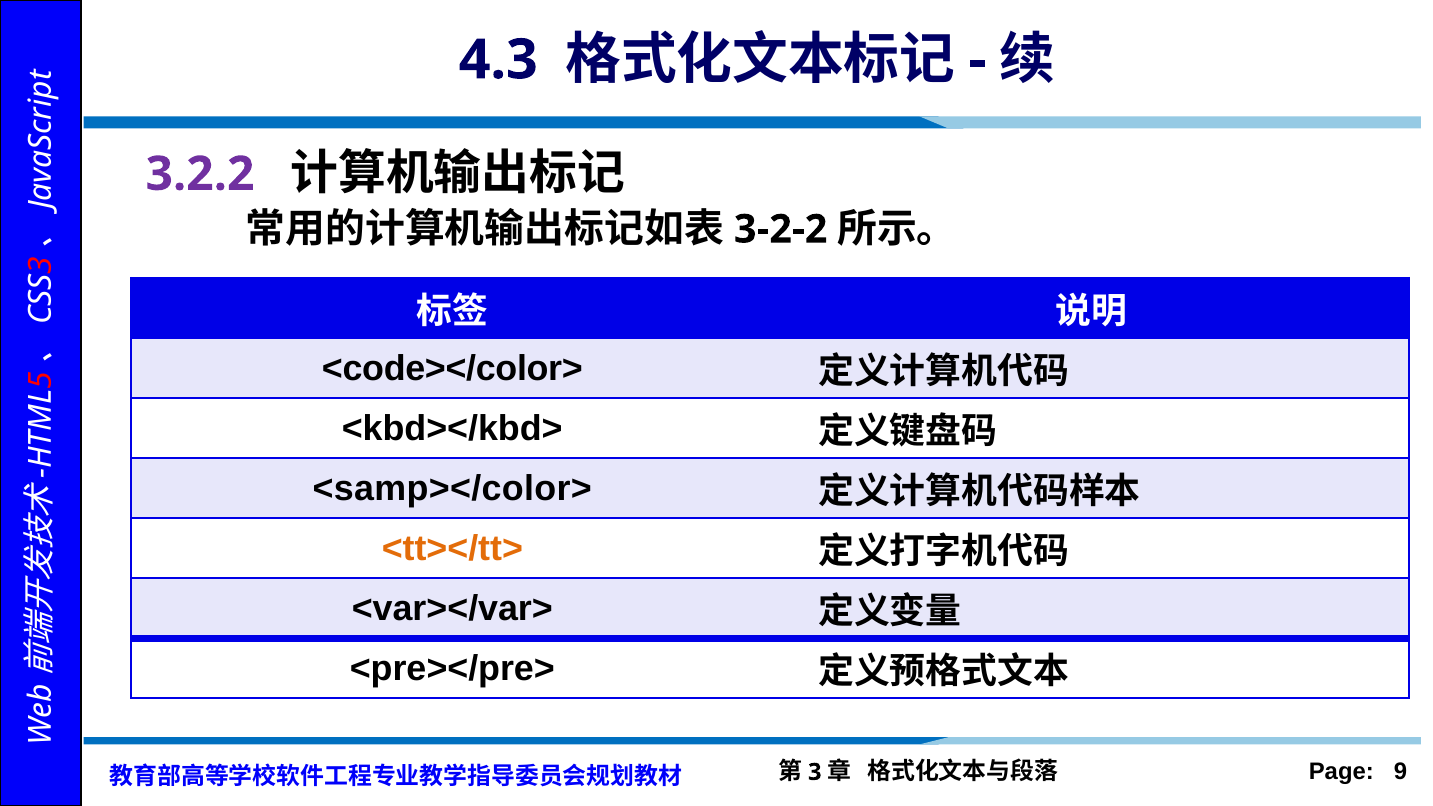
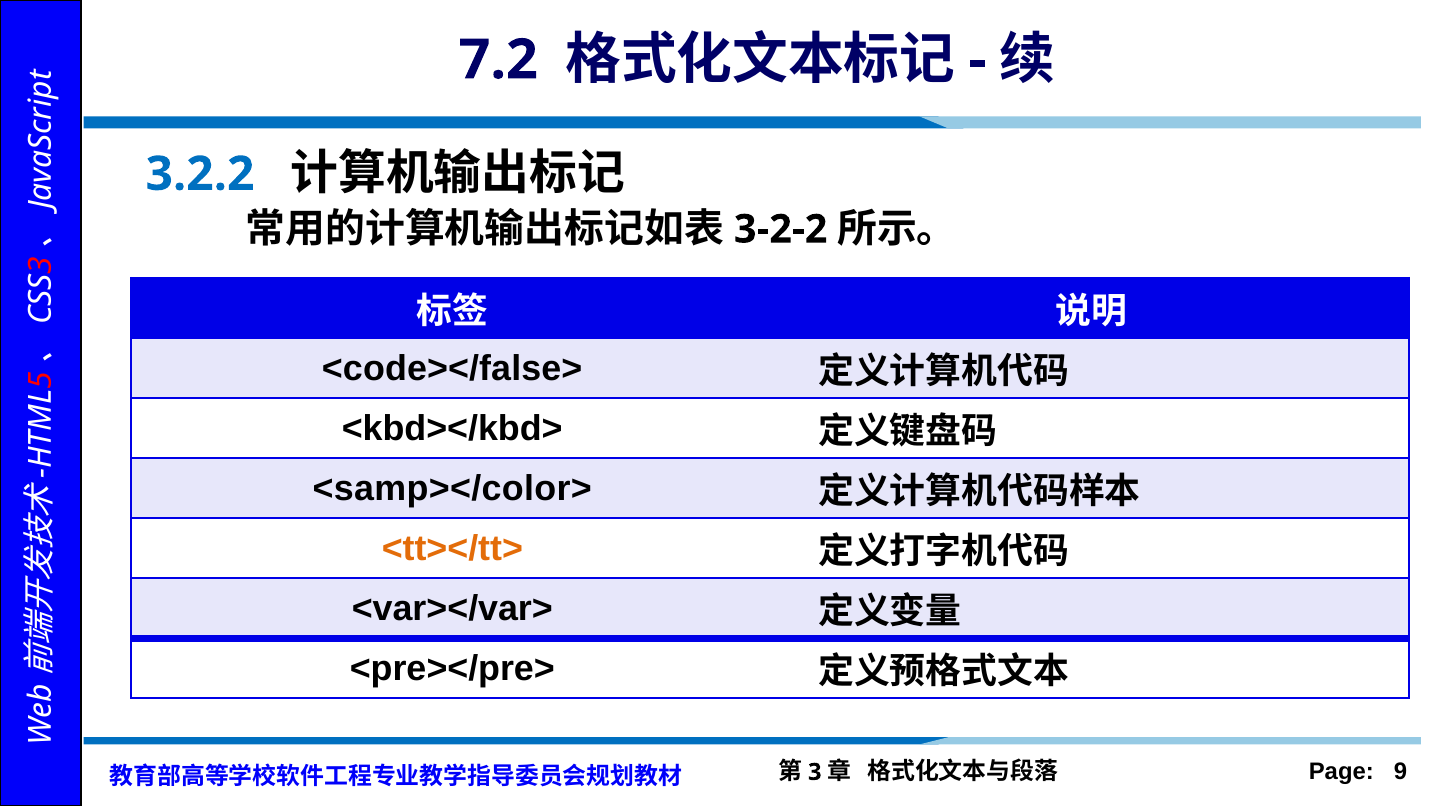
4.3: 4.3 -> 7.2
3.2.2 colour: purple -> blue
<code></color>: <code></color> -> <code></false>
